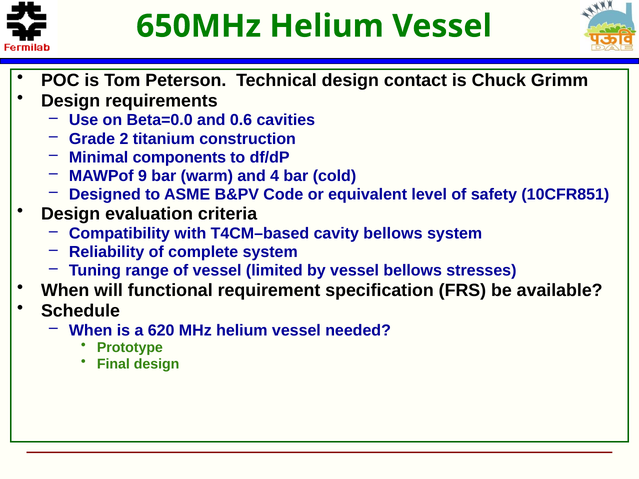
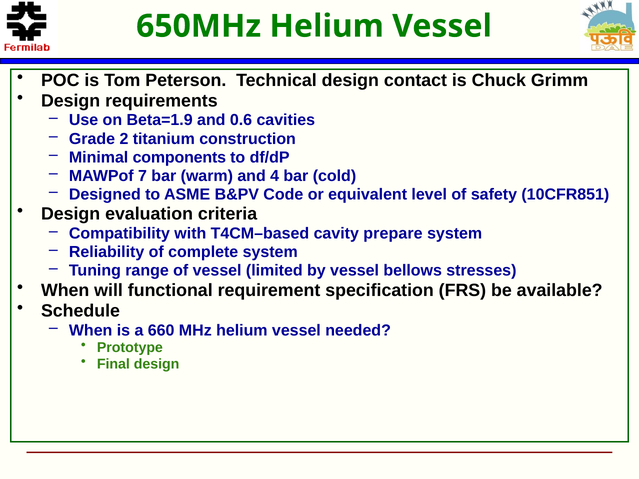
Beta=0.0: Beta=0.0 -> Beta=1.9
9: 9 -> 7
cavity bellows: bellows -> prepare
620: 620 -> 660
